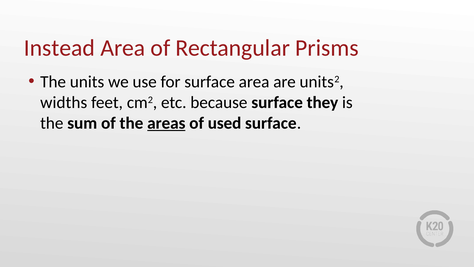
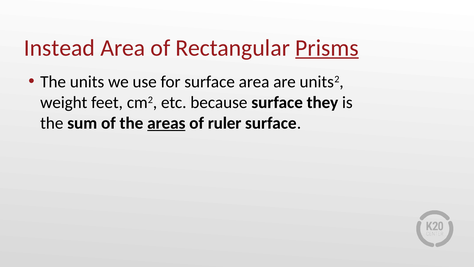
Prisms underline: none -> present
widths: widths -> weight
used: used -> ruler
